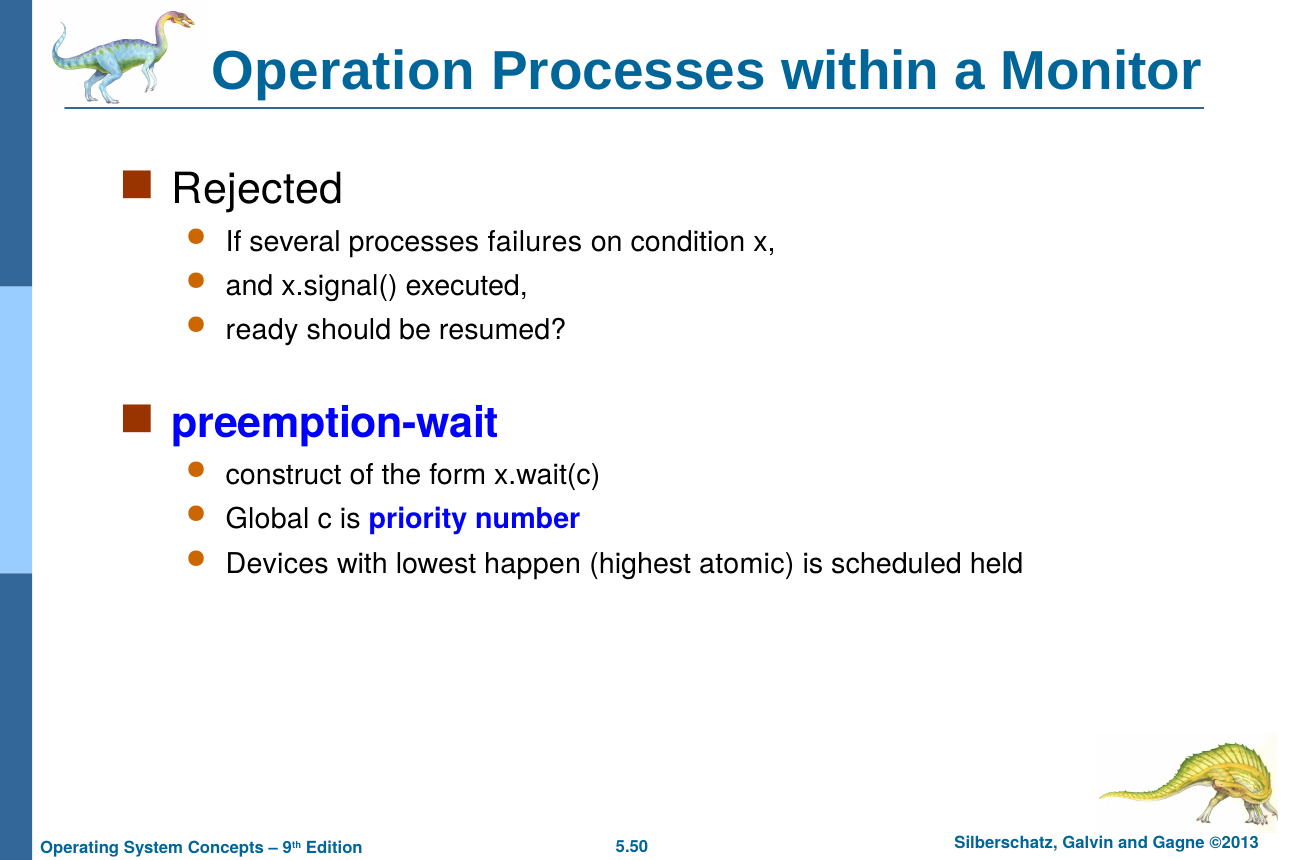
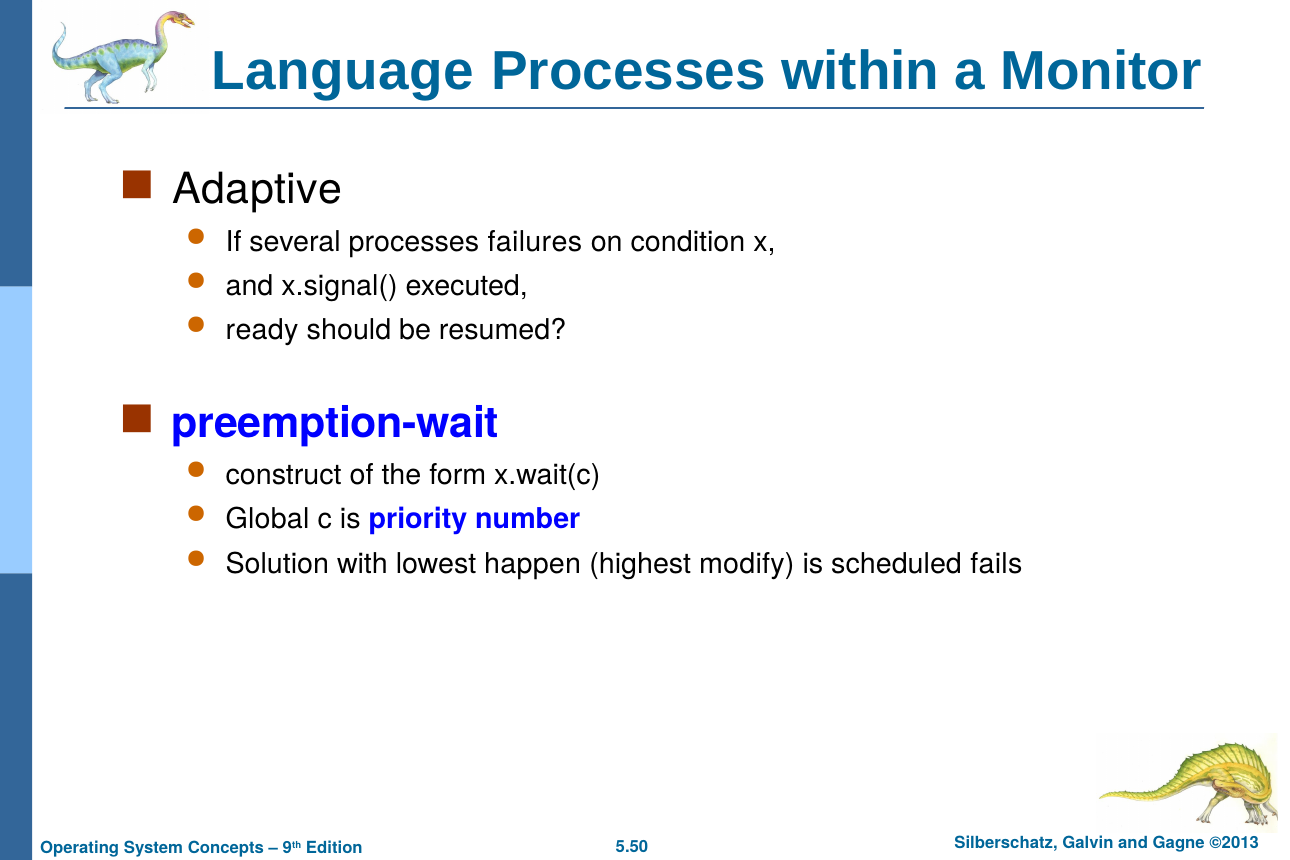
Operation: Operation -> Language
Rejected: Rejected -> Adaptive
Devices: Devices -> Solution
atomic: atomic -> modify
held: held -> fails
